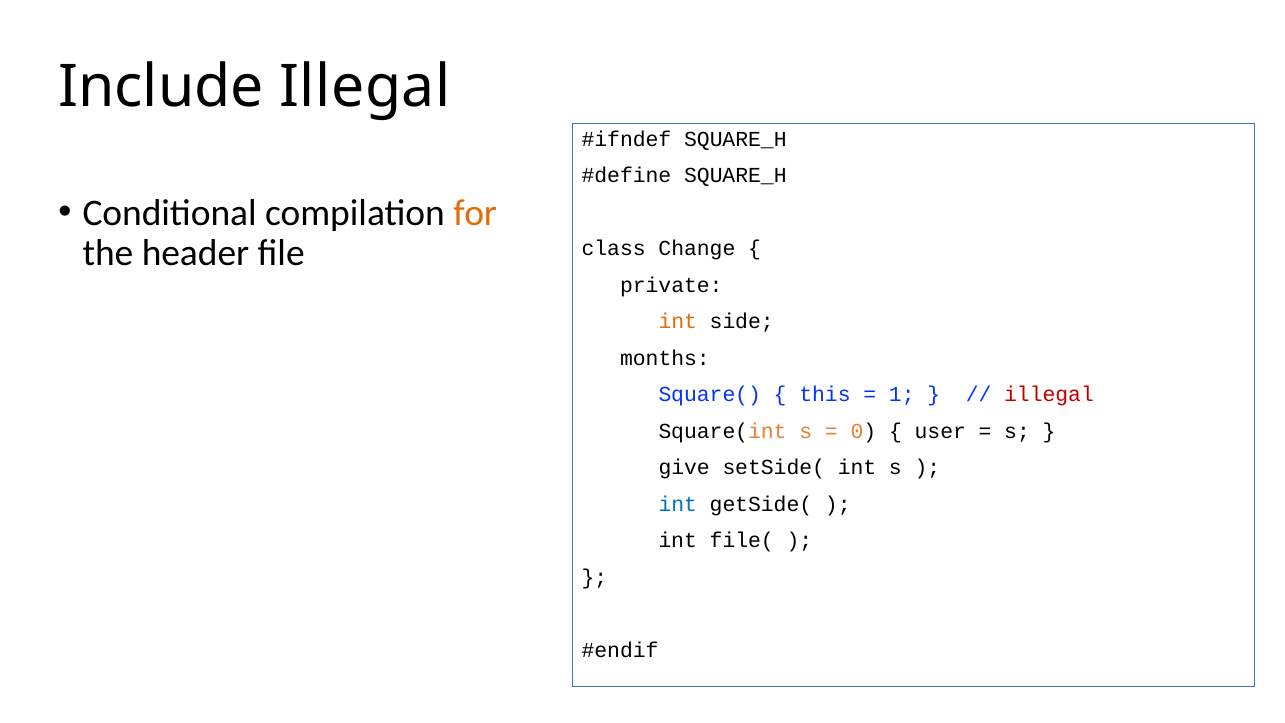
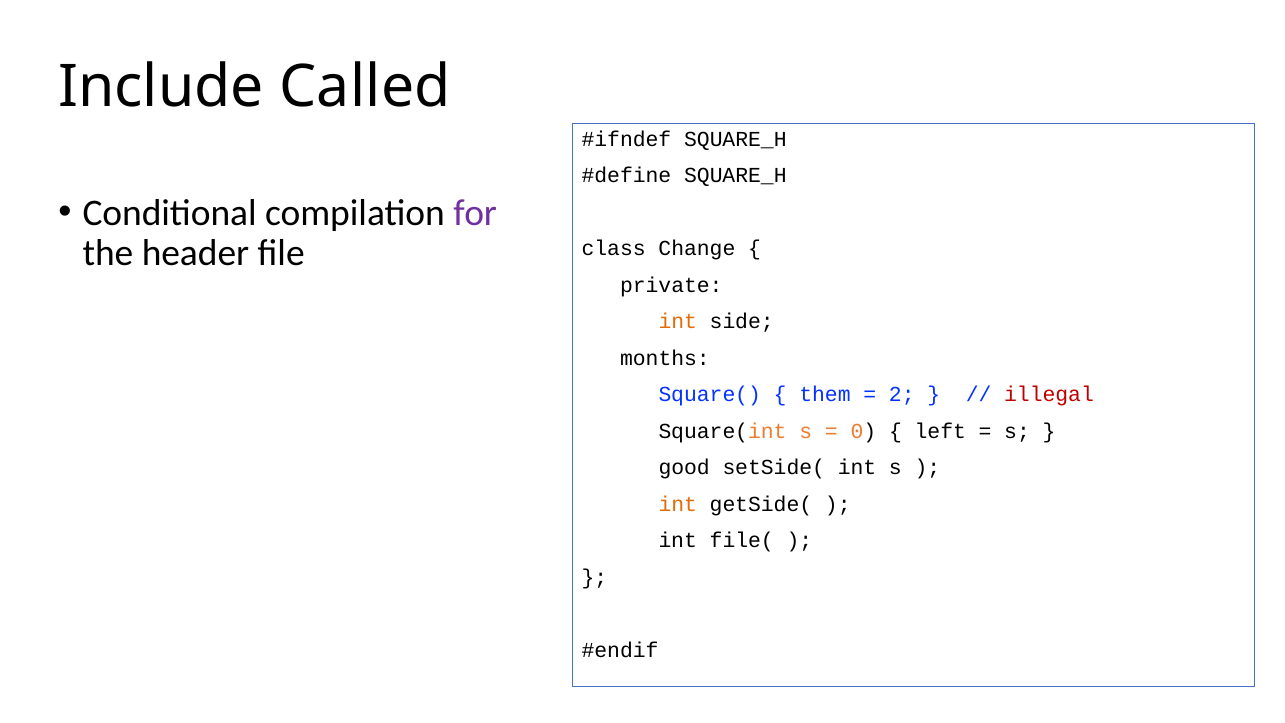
Include Illegal: Illegal -> Called
for colour: orange -> purple
this: this -> them
1: 1 -> 2
user: user -> left
give: give -> good
int at (678, 504) colour: blue -> orange
